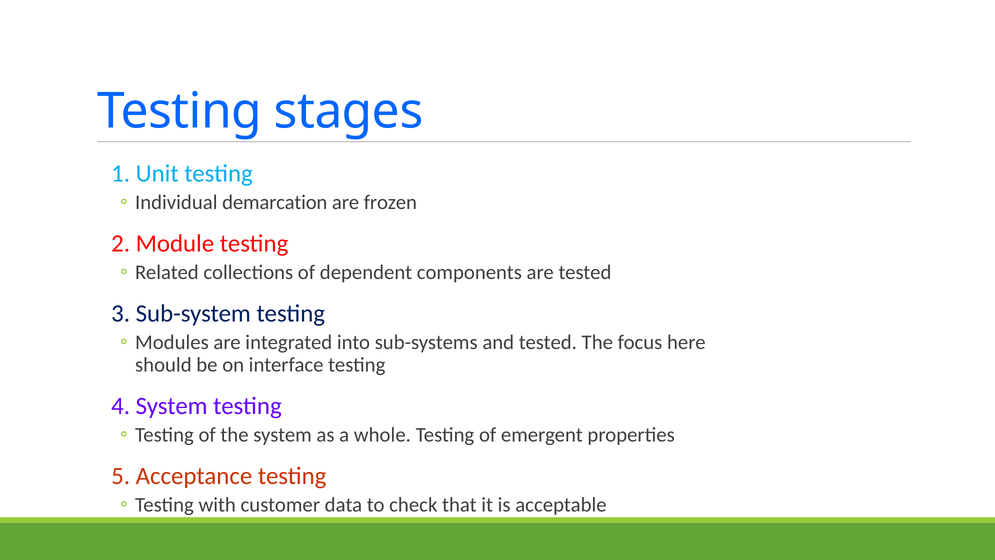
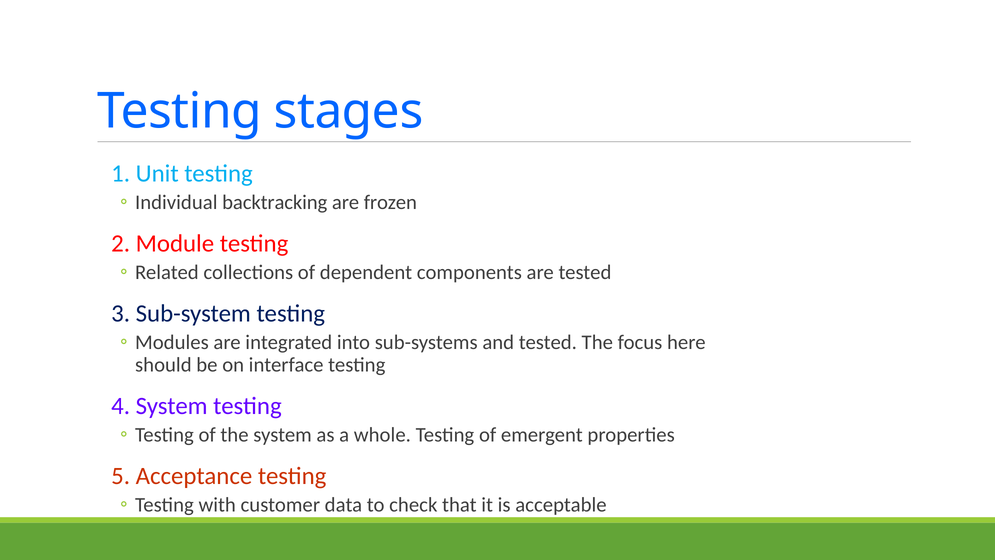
demarcation: demarcation -> backtracking
